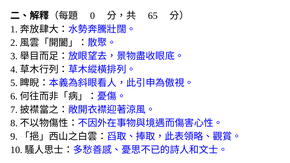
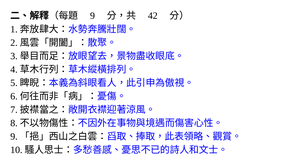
0 at (92, 16): 0 -> 9
65: 65 -> 42
